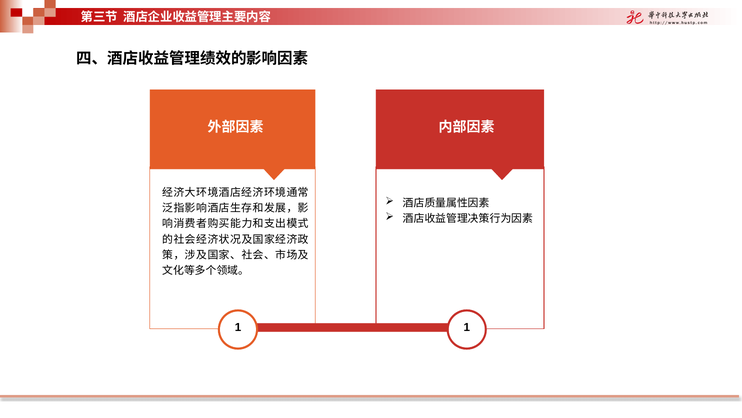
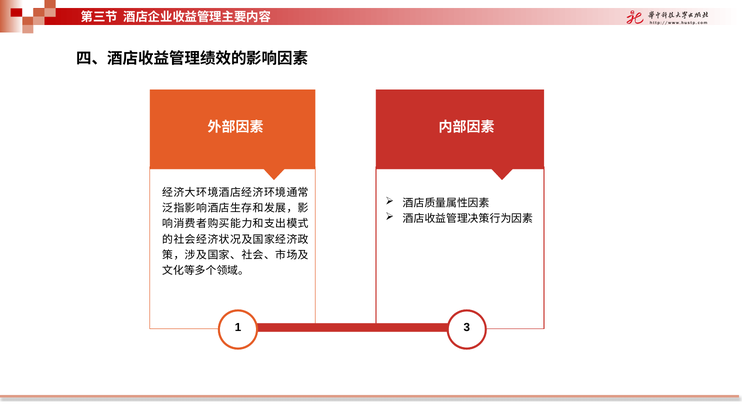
1 1: 1 -> 3
